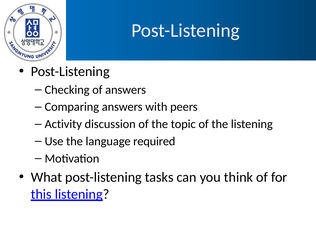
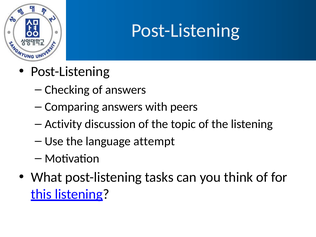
required: required -> attempt
